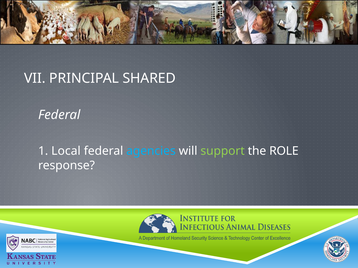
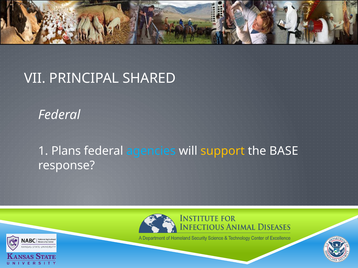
Local: Local -> Plans
support colour: light green -> yellow
ROLE: ROLE -> BASE
